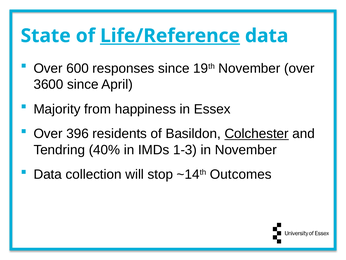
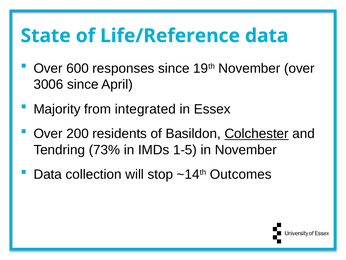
Life/Reference underline: present -> none
3600: 3600 -> 3006
happiness: happiness -> integrated
396: 396 -> 200
40%: 40% -> 73%
1-3: 1-3 -> 1-5
